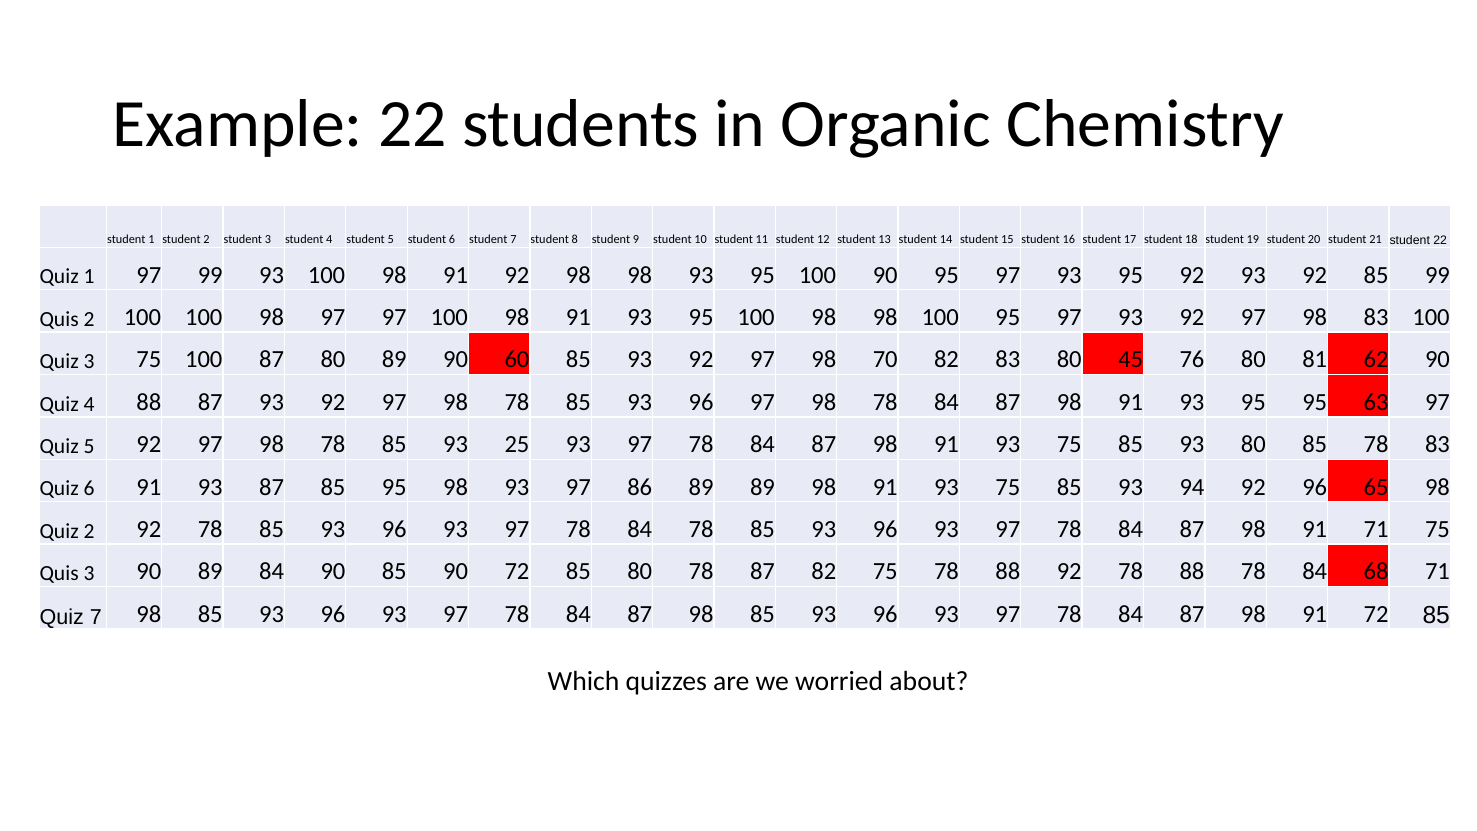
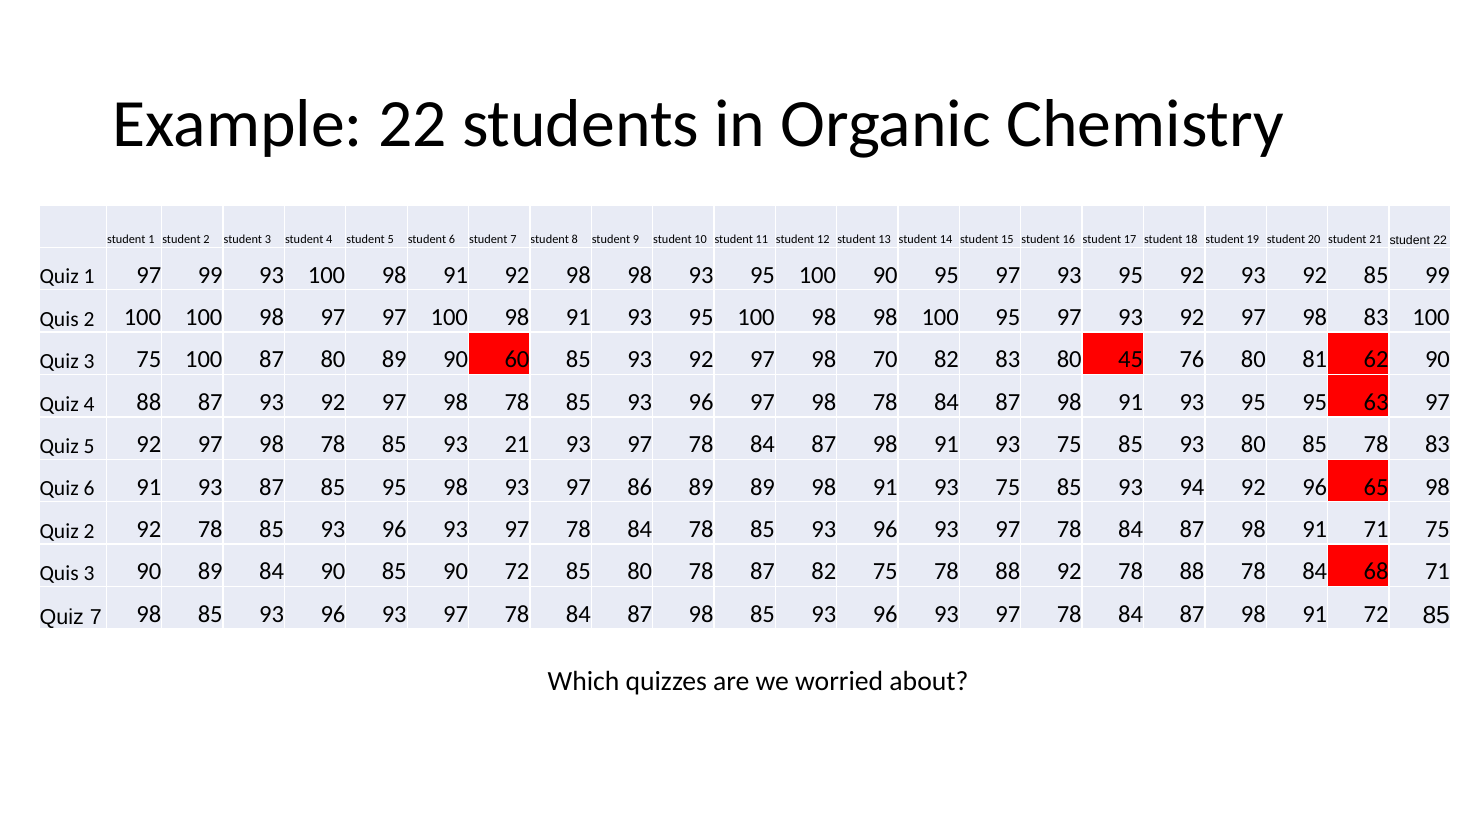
93 25: 25 -> 21
